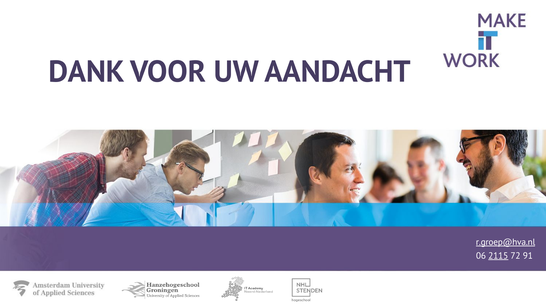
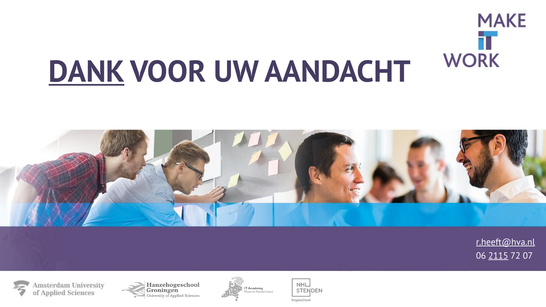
DANK underline: none -> present
r.groep@hva.nl: r.groep@hva.nl -> r.heeft@hva.nl
91: 91 -> 07
